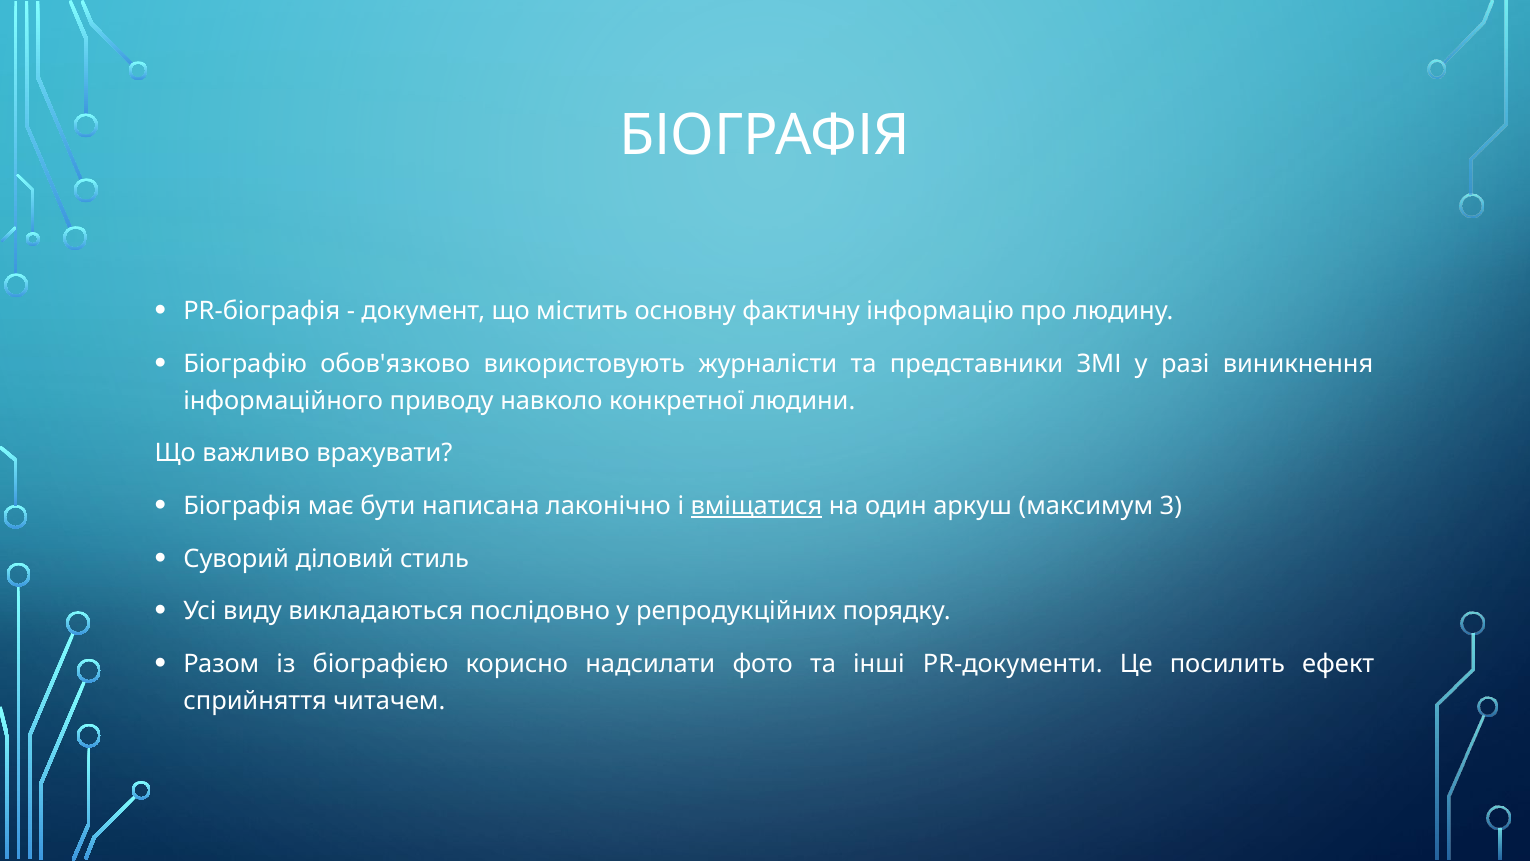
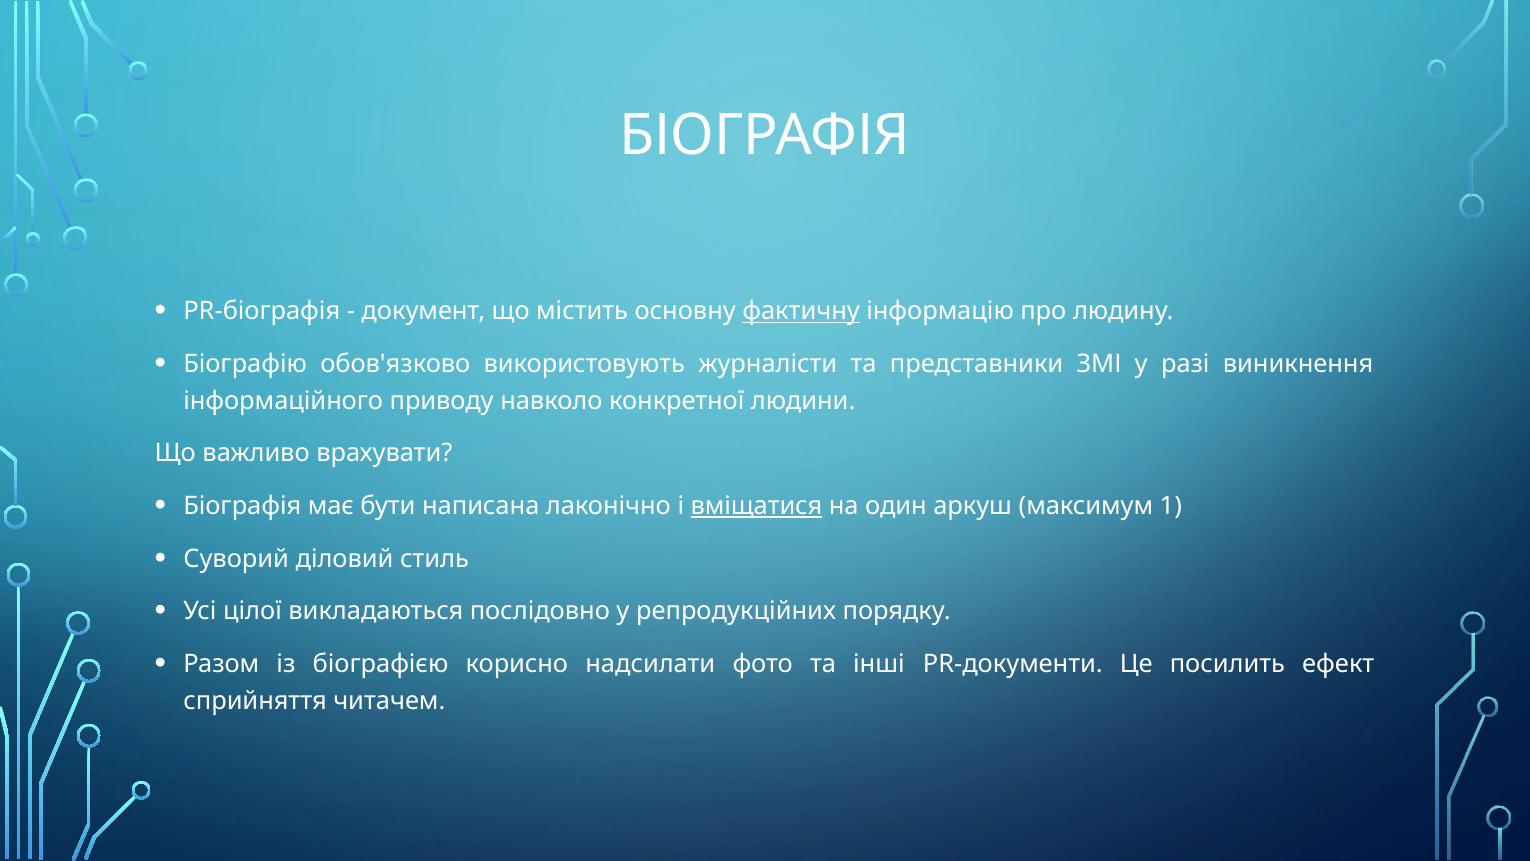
фактичну underline: none -> present
3: 3 -> 1
виду: виду -> цілої
